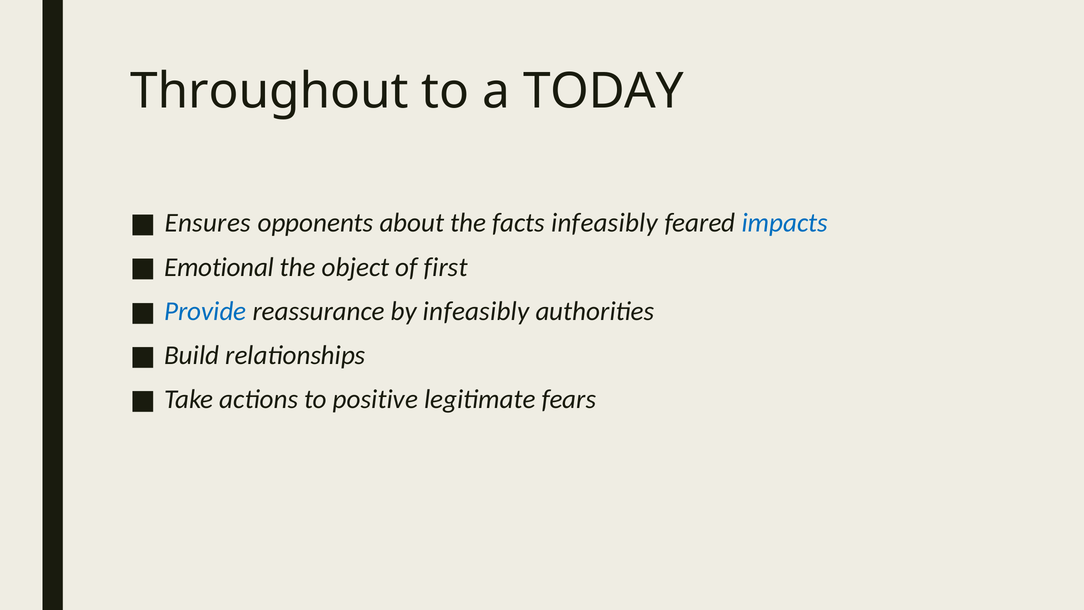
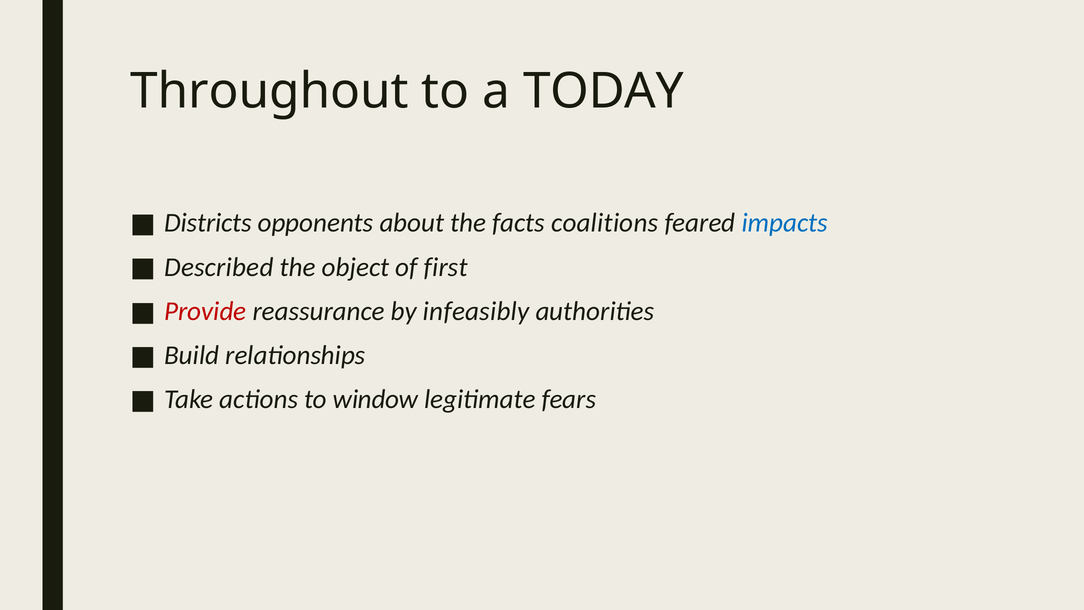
Ensures: Ensures -> Districts
facts infeasibly: infeasibly -> coalitions
Emotional: Emotional -> Described
Provide colour: blue -> red
positive: positive -> window
